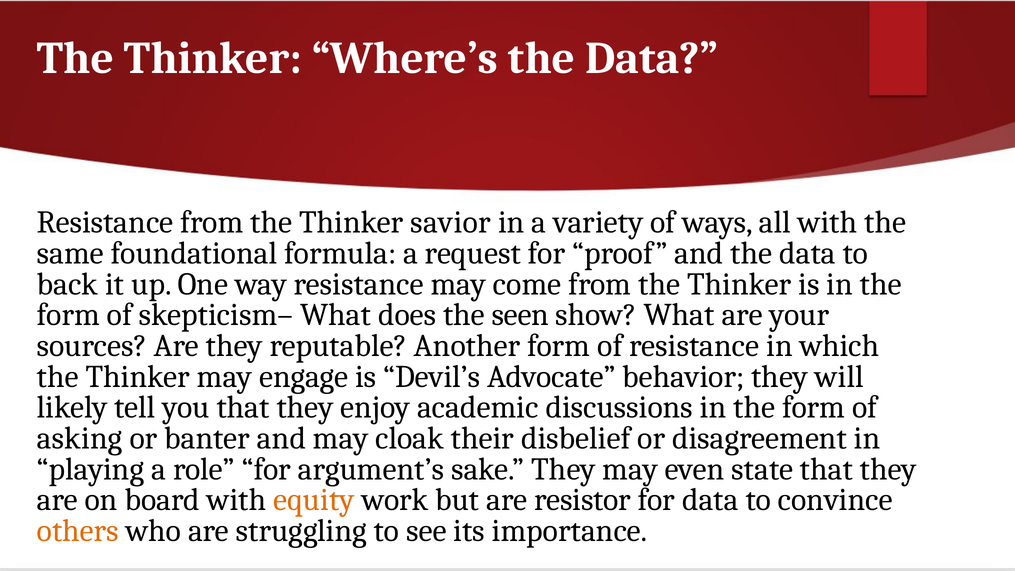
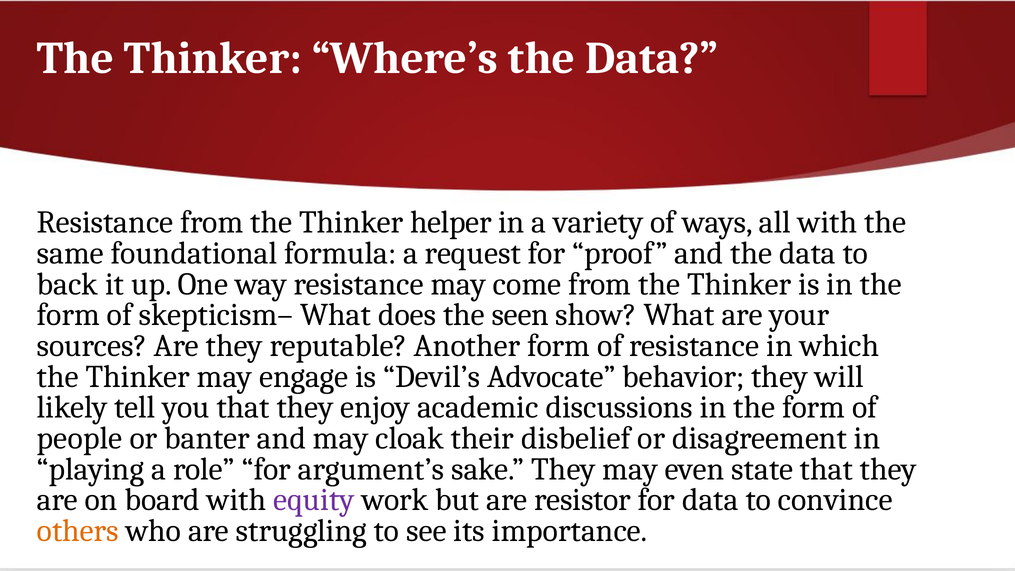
savior: savior -> helper
asking: asking -> people
equity colour: orange -> purple
